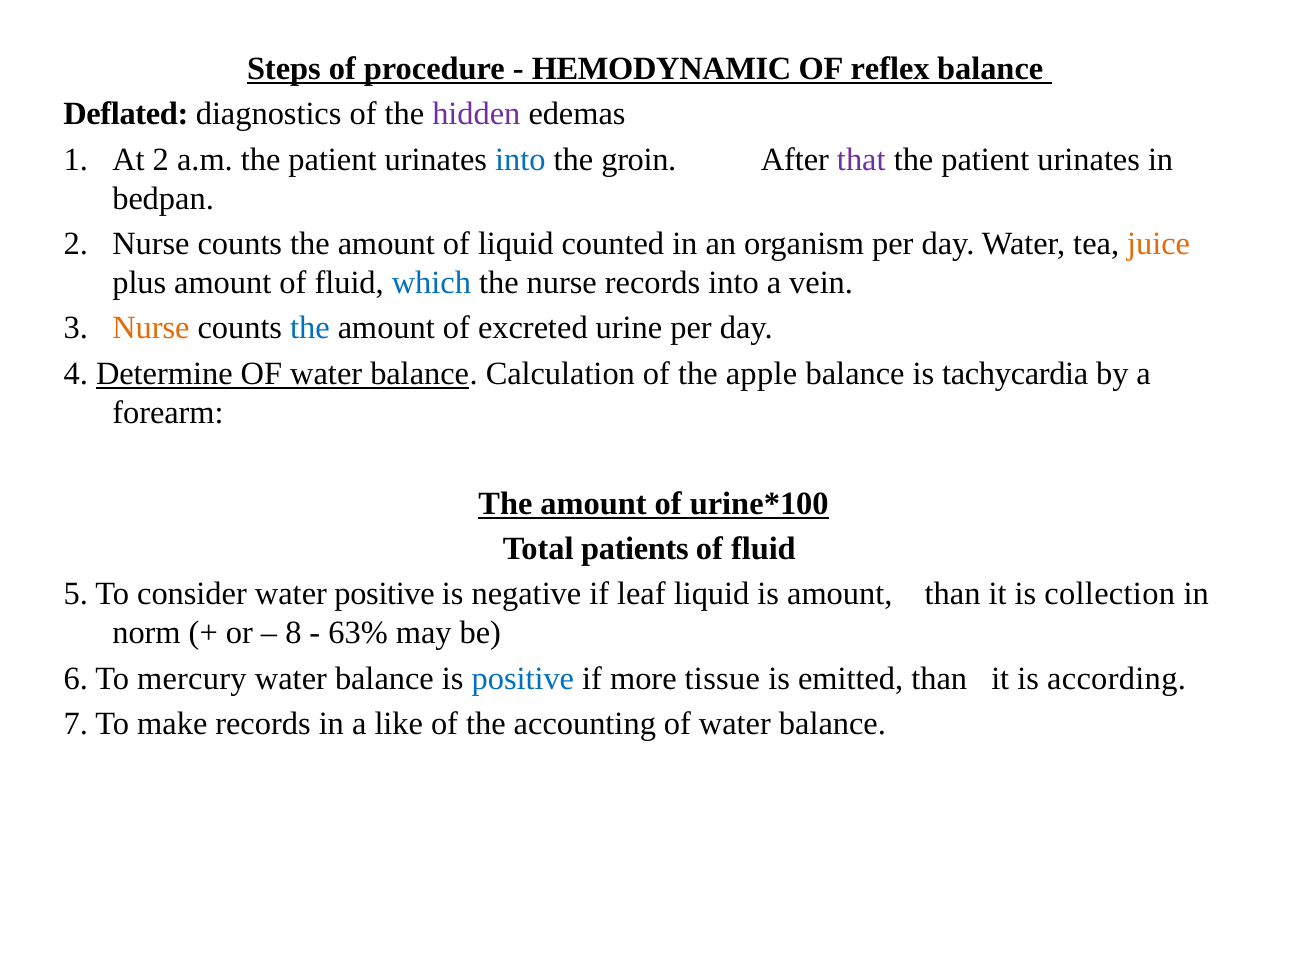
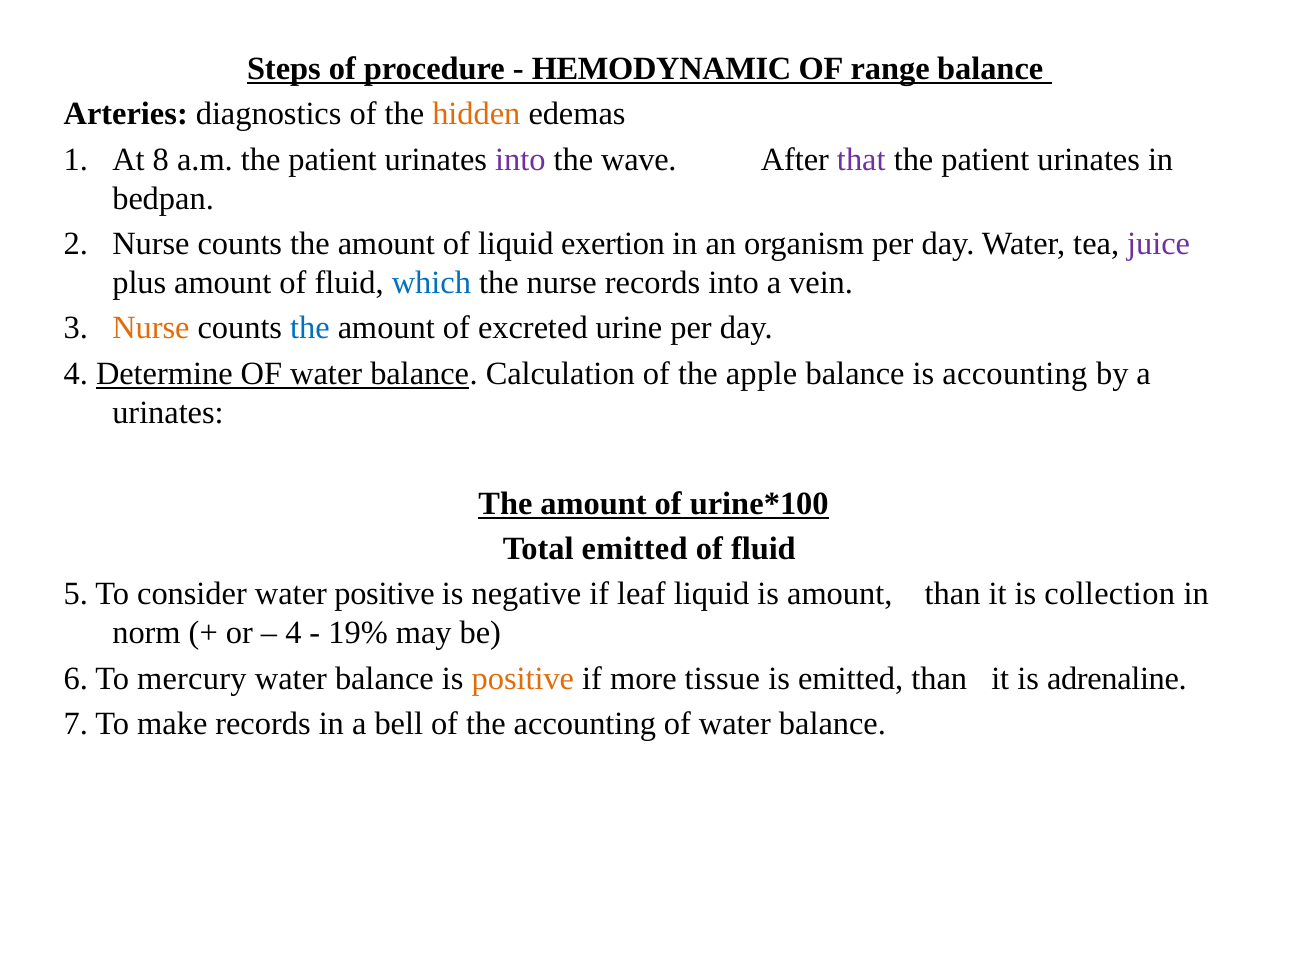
reflex: reflex -> range
Deflated: Deflated -> Arteries
hidden colour: purple -> orange
At 2: 2 -> 8
into at (520, 160) colour: blue -> purple
groin: groin -> wave
counted: counted -> exertion
juice colour: orange -> purple
is tachycardia: tachycardia -> accounting
forearm at (168, 412): forearm -> urinates
Total patients: patients -> emitted
8 at (293, 633): 8 -> 4
63%: 63% -> 19%
positive at (523, 678) colour: blue -> orange
according: according -> adrenaline
like: like -> bell
